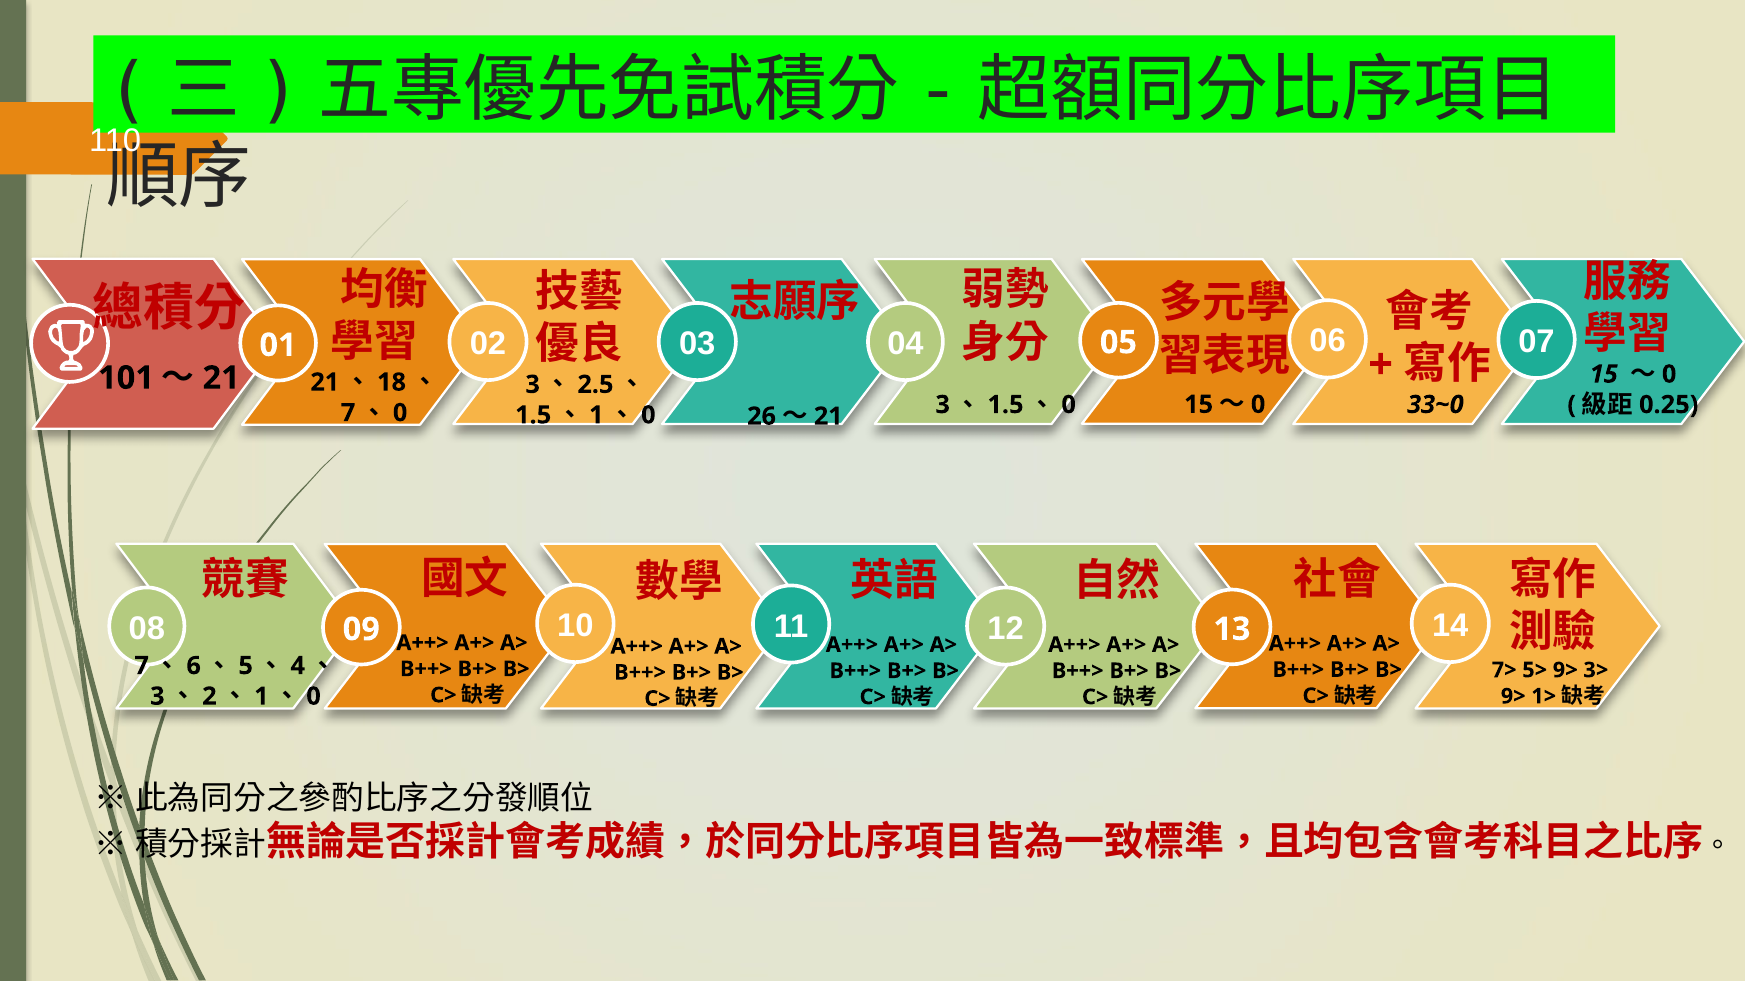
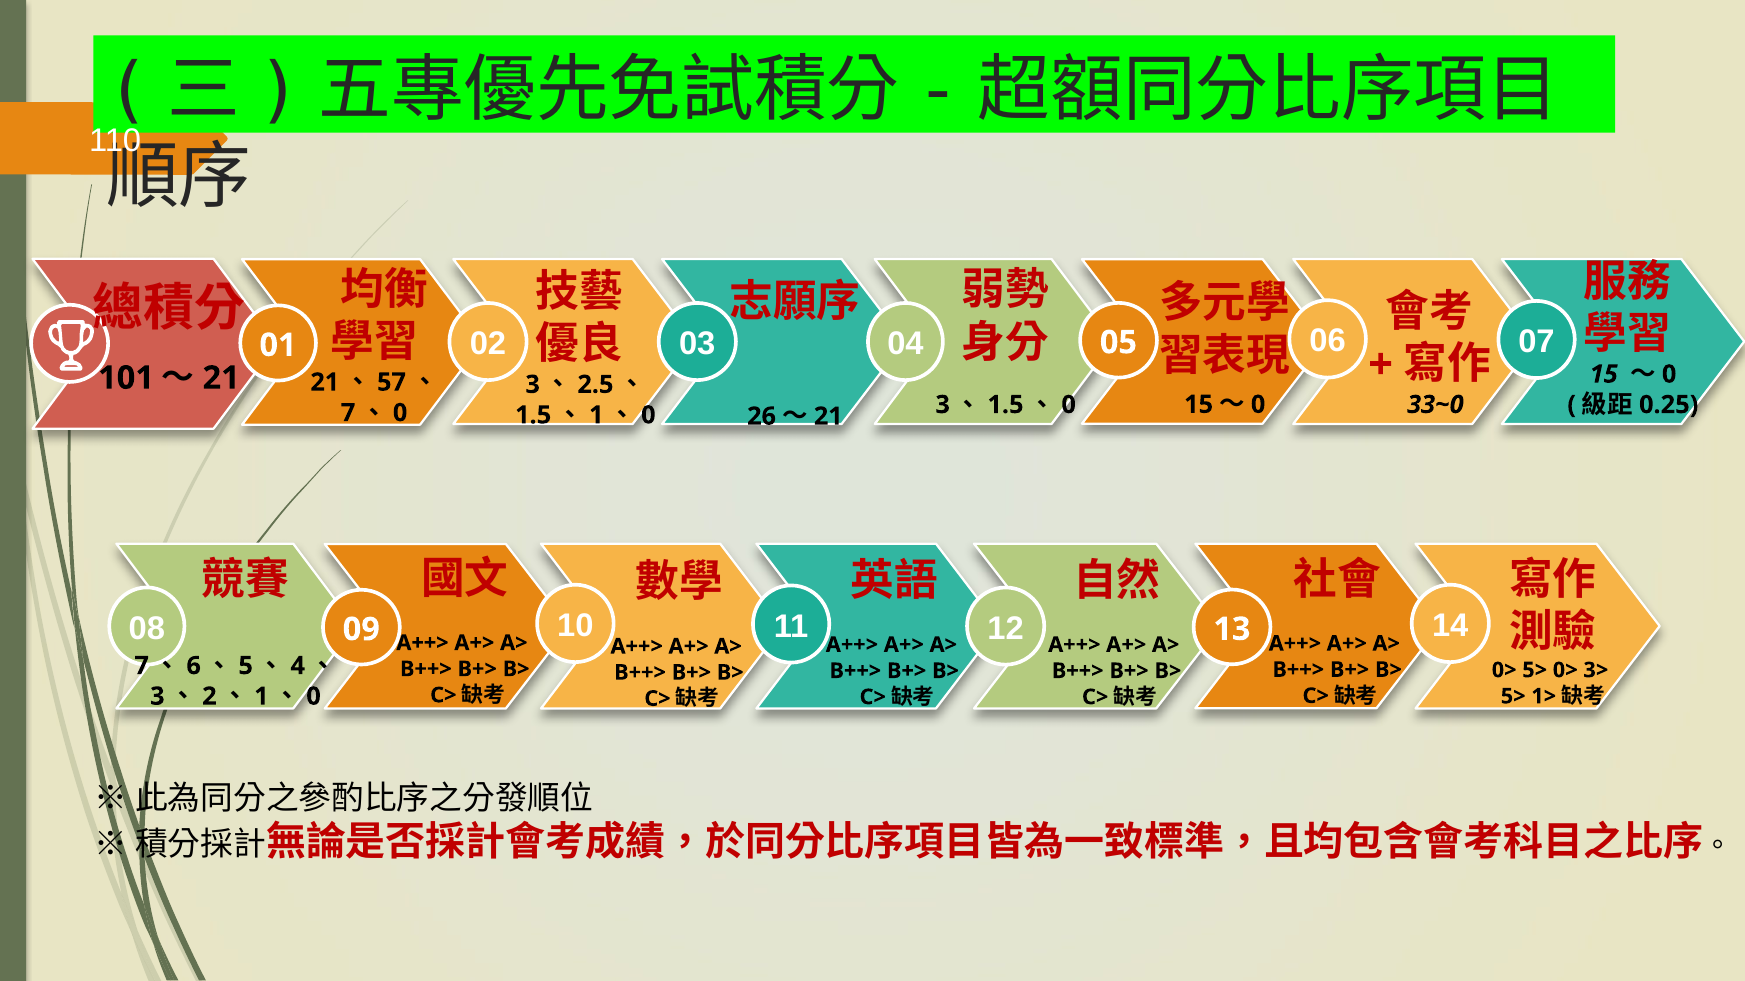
18: 18 -> 57
7> at (1504, 670): 7> -> 0>
5> 9>: 9> -> 0>
9> at (1513, 697): 9> -> 5>
